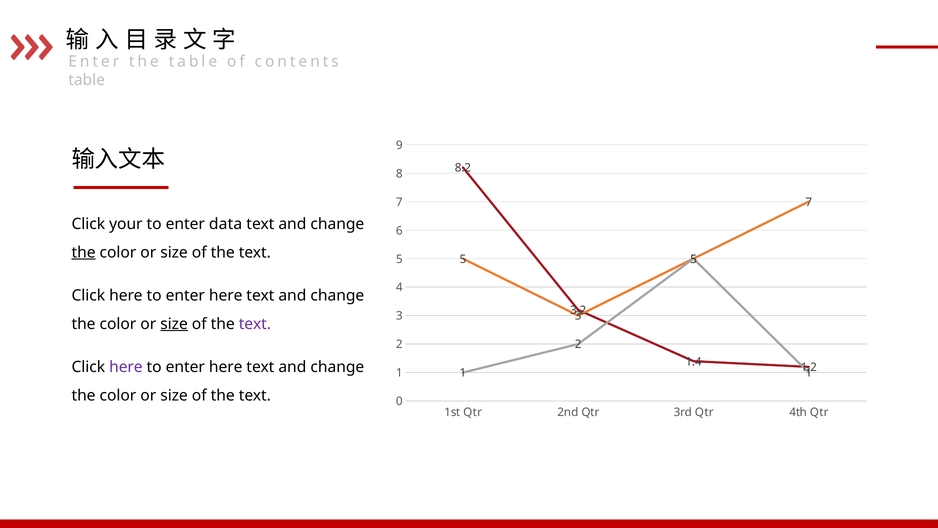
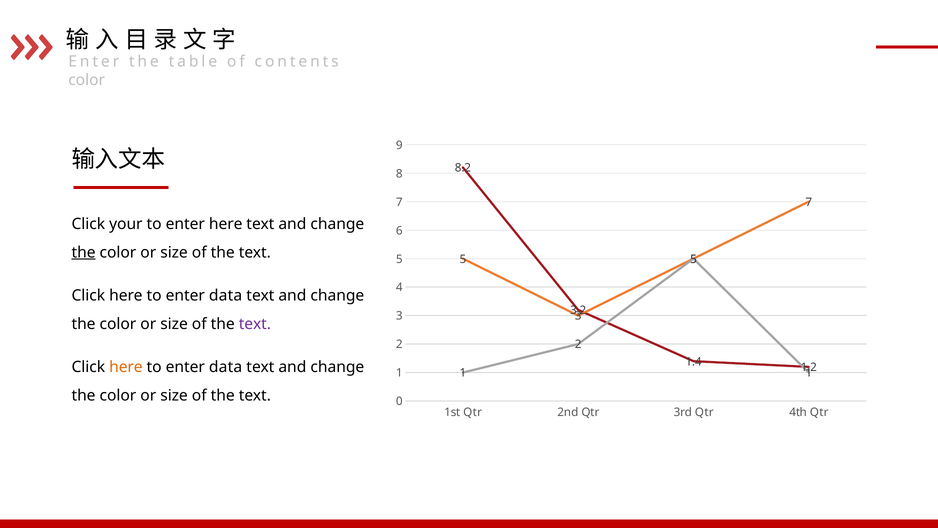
table at (87, 80): table -> color
enter data: data -> here
here at (226, 296): here -> data
size at (174, 324) underline: present -> none
here at (126, 367) colour: purple -> orange
here at (226, 367): here -> data
